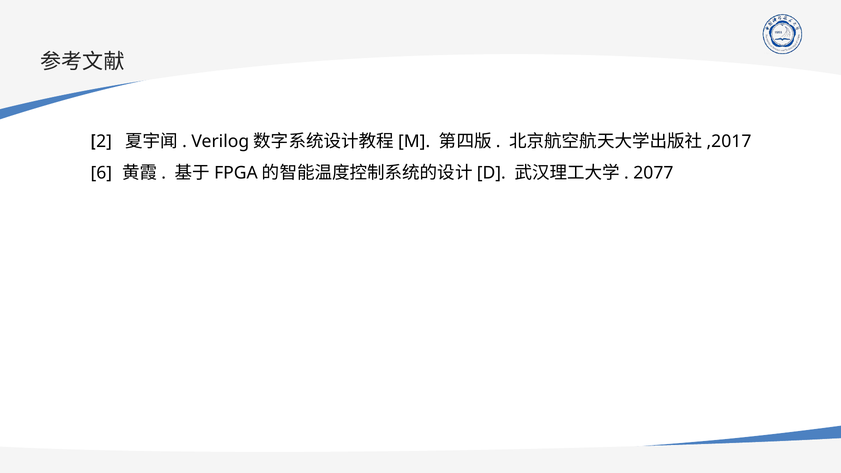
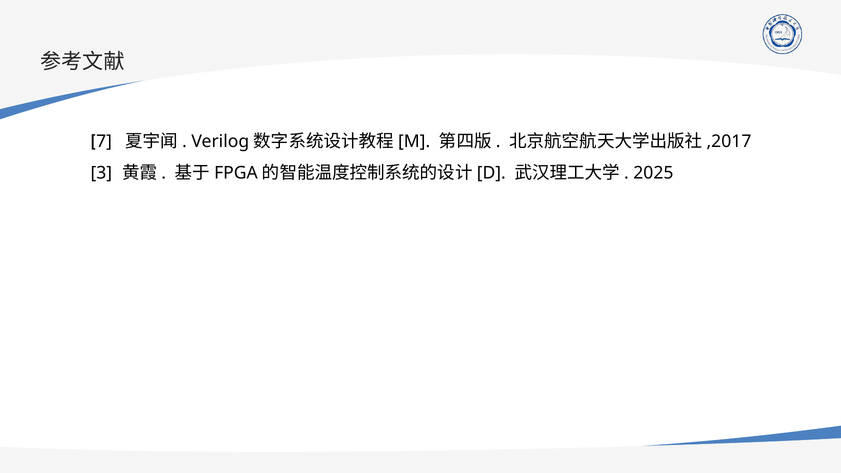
2: 2 -> 7
6: 6 -> 3
2077: 2077 -> 2025
